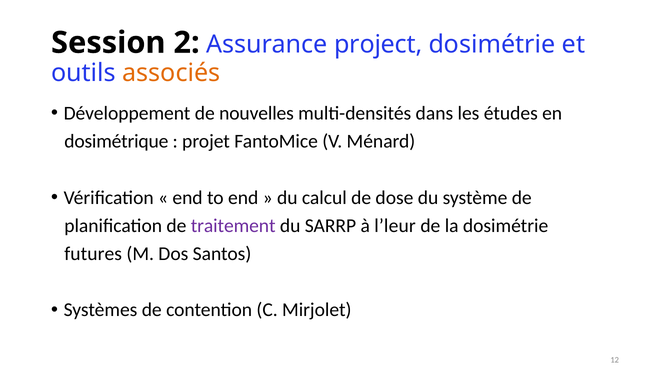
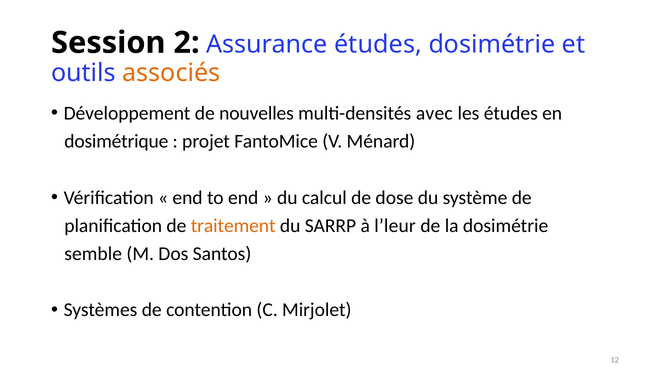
Assurance project: project -> études
dans: dans -> avec
traitement colour: purple -> orange
futures: futures -> semble
